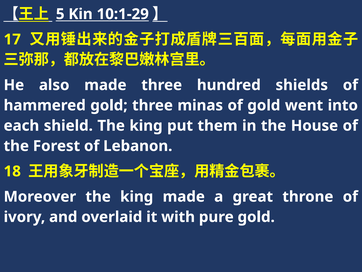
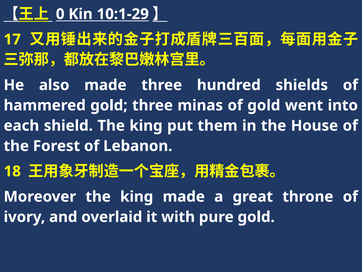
5: 5 -> 0
